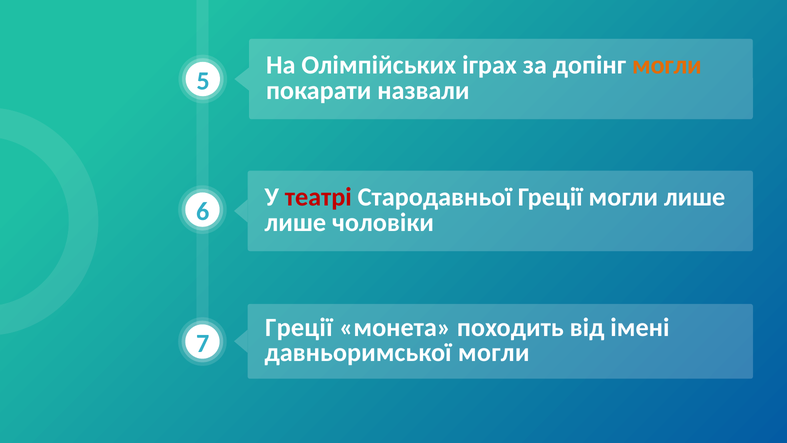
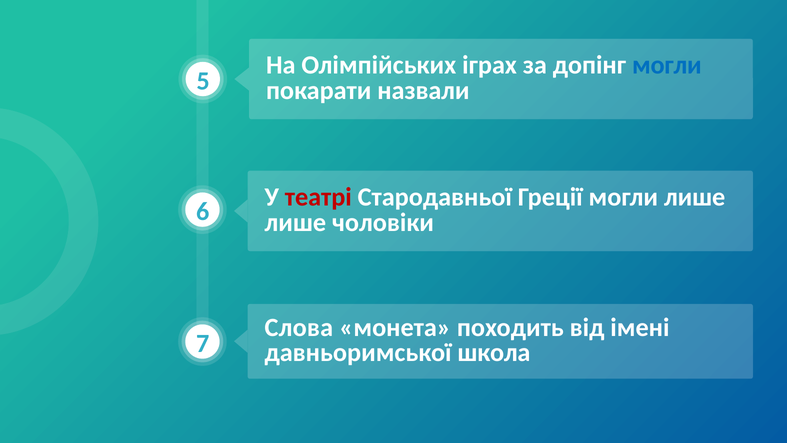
могли at (667, 65) colour: orange -> blue
Греції at (299, 327): Греції -> Слова
давньоримської могли: могли -> школа
